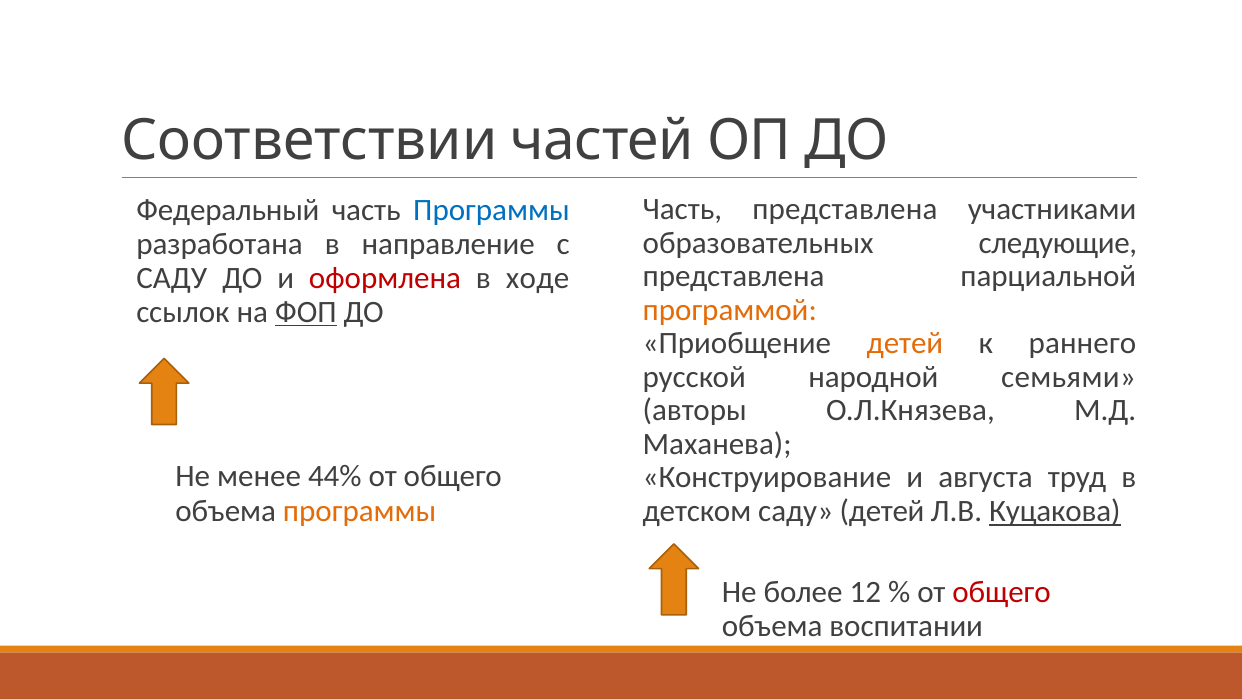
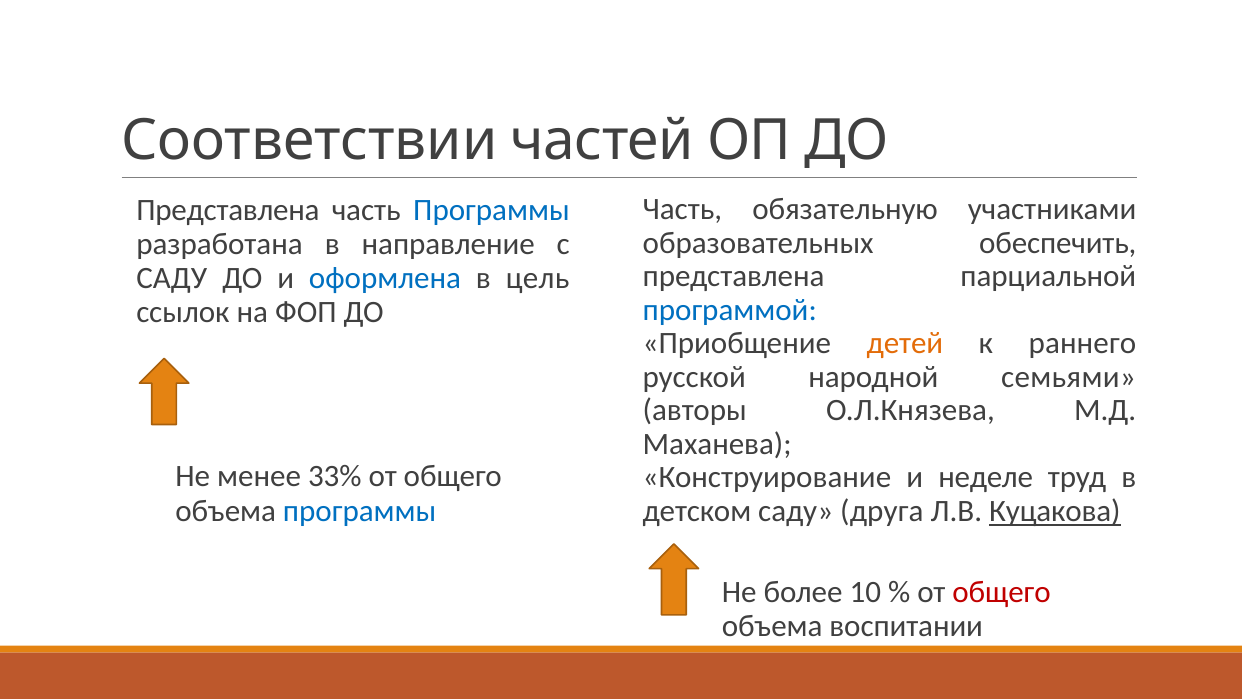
Часть представлена: представлена -> обязательную
Федеральный at (228, 210): Федеральный -> Представлена
следующие: следующие -> обеспечить
оформлена colour: red -> blue
ходе: ходе -> цель
программой colour: orange -> blue
ФОП underline: present -> none
44%: 44% -> 33%
августа: августа -> неделе
программы at (360, 511) colour: orange -> blue
саду детей: детей -> друга
12: 12 -> 10
